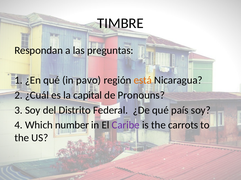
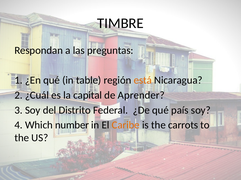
pavo: pavo -> table
Pronouns: Pronouns -> Aprender
Caribe colour: purple -> orange
